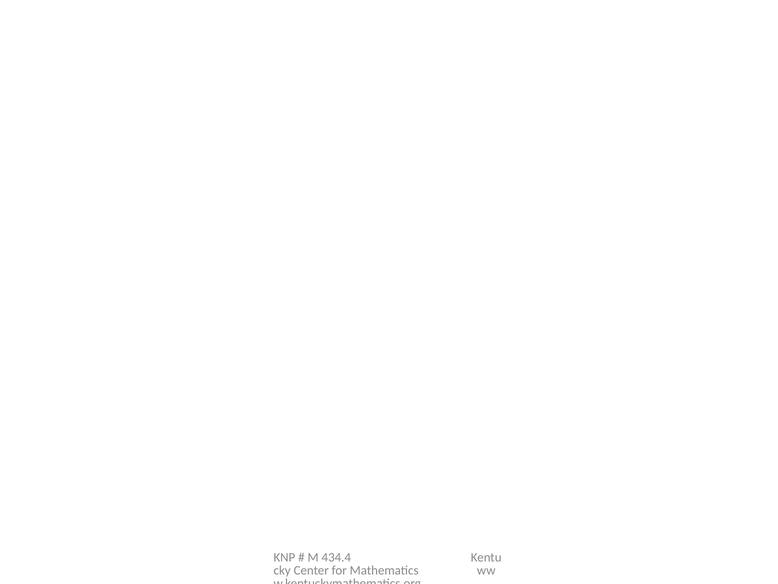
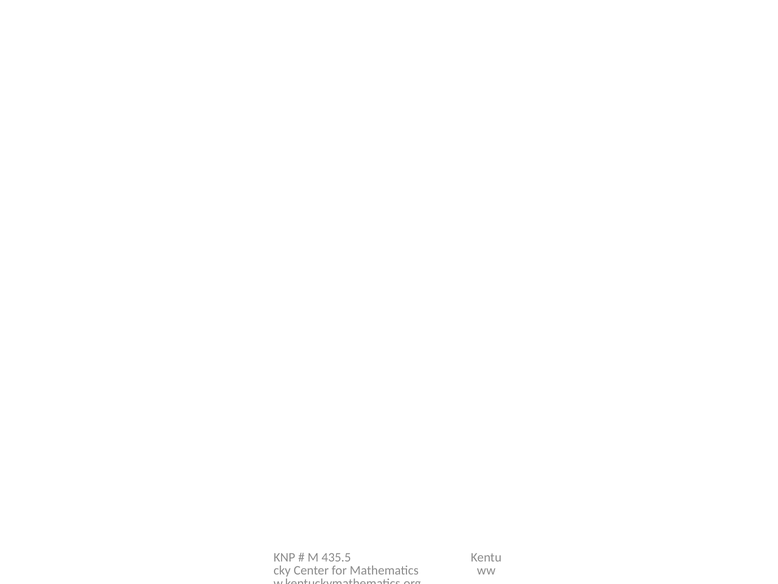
434.4: 434.4 -> 435.5
